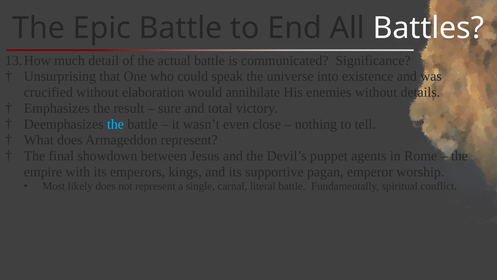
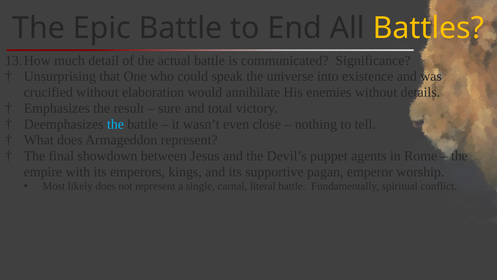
Battles colour: white -> yellow
